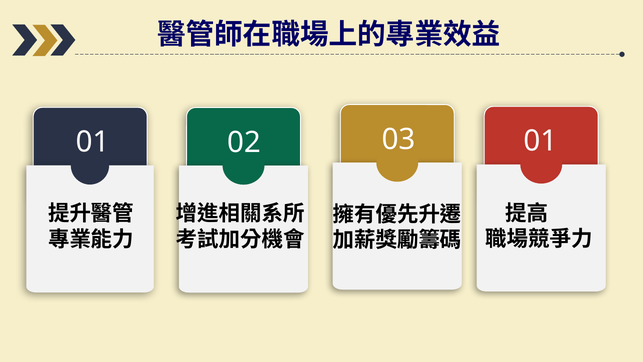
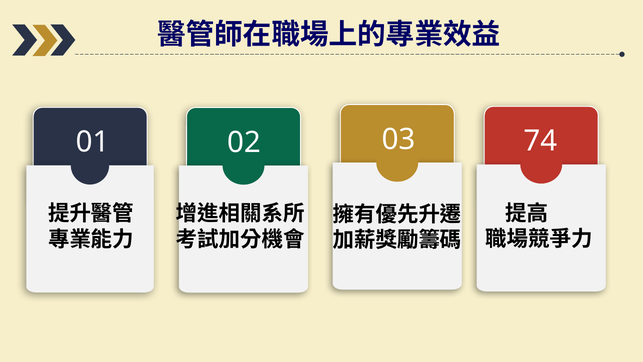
02 01: 01 -> 74
